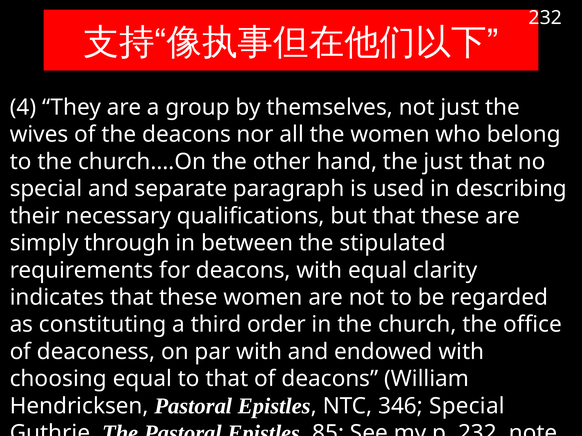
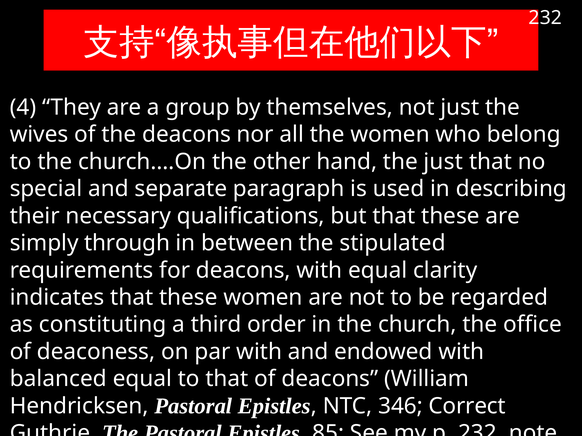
choosing: choosing -> balanced
346 Special: Special -> Correct
